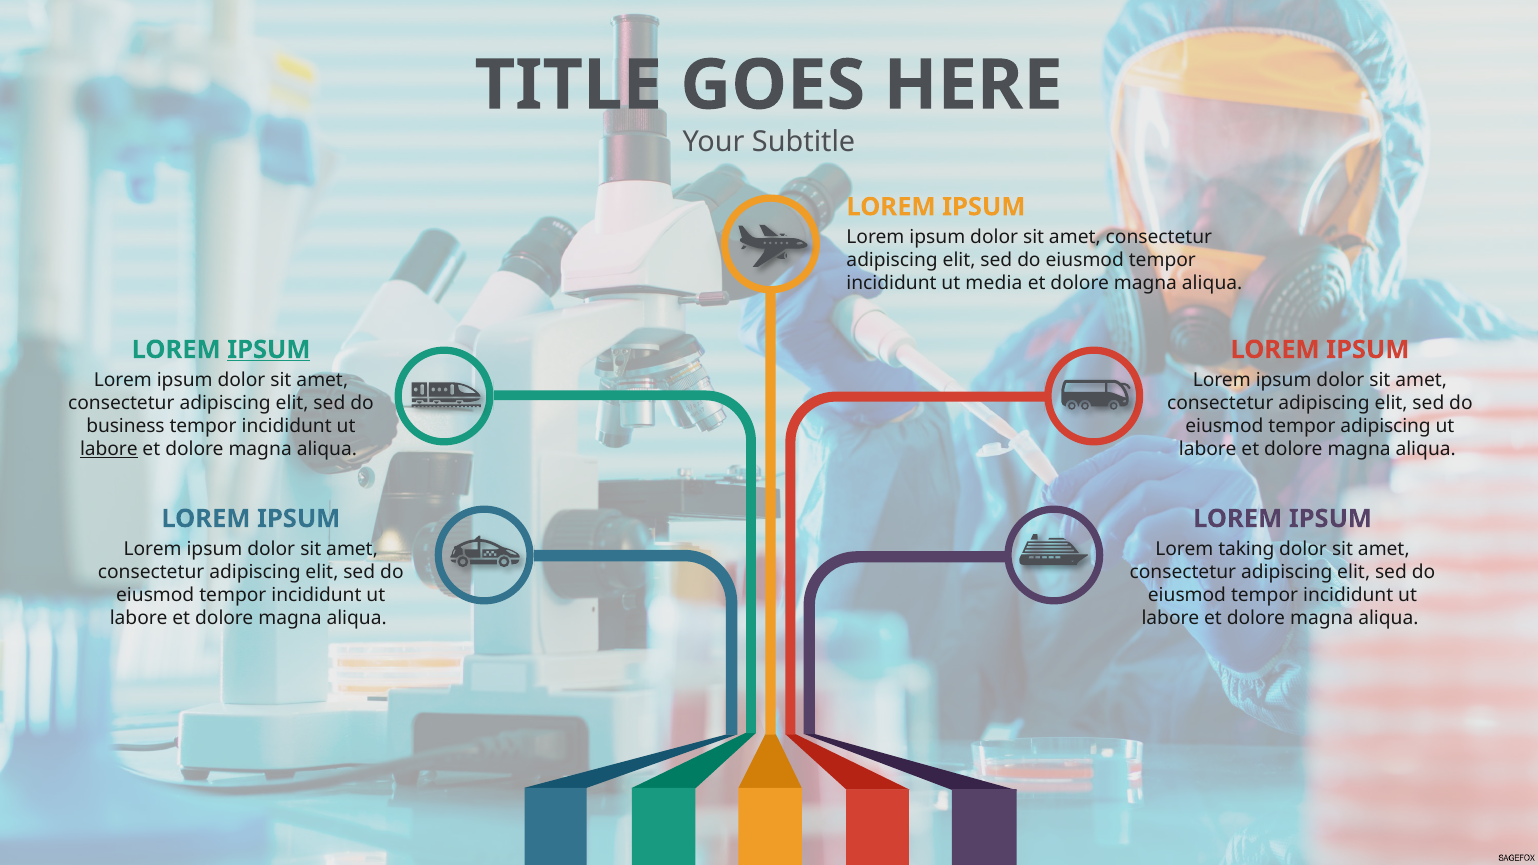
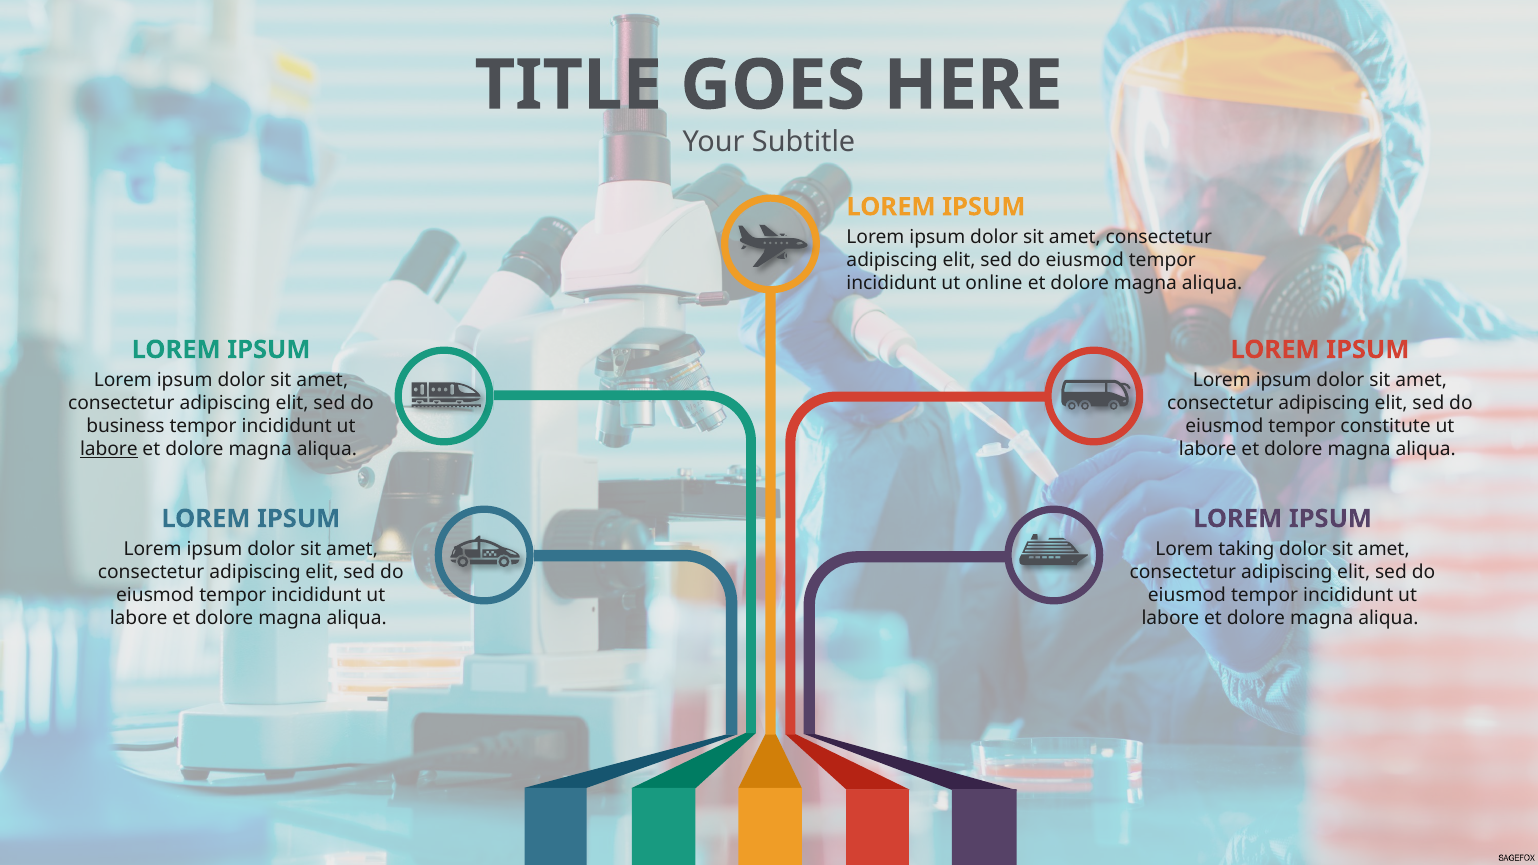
media: media -> online
IPSUM at (269, 350) underline: present -> none
tempor adipiscing: adipiscing -> constitute
